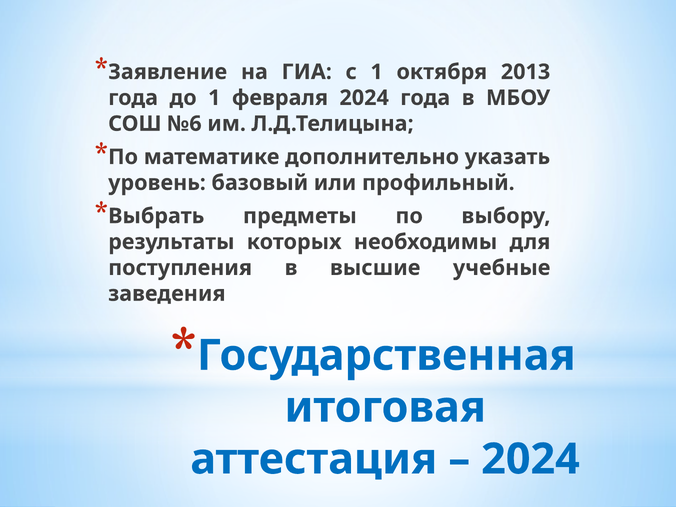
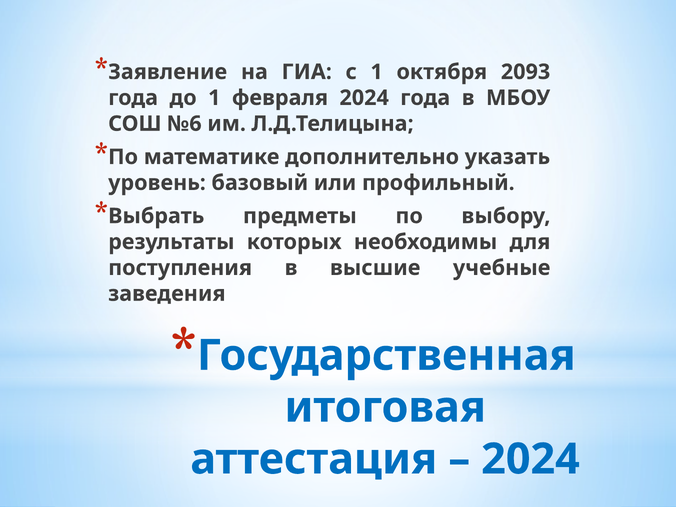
2013: 2013 -> 2093
